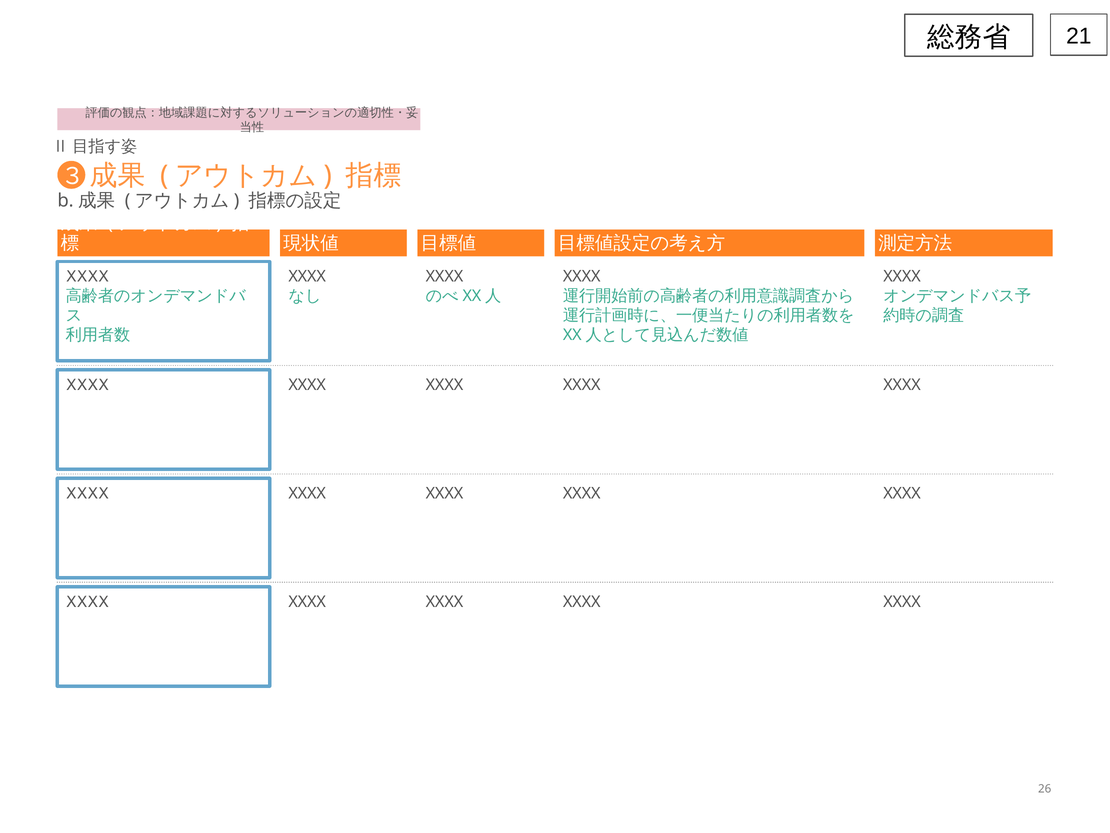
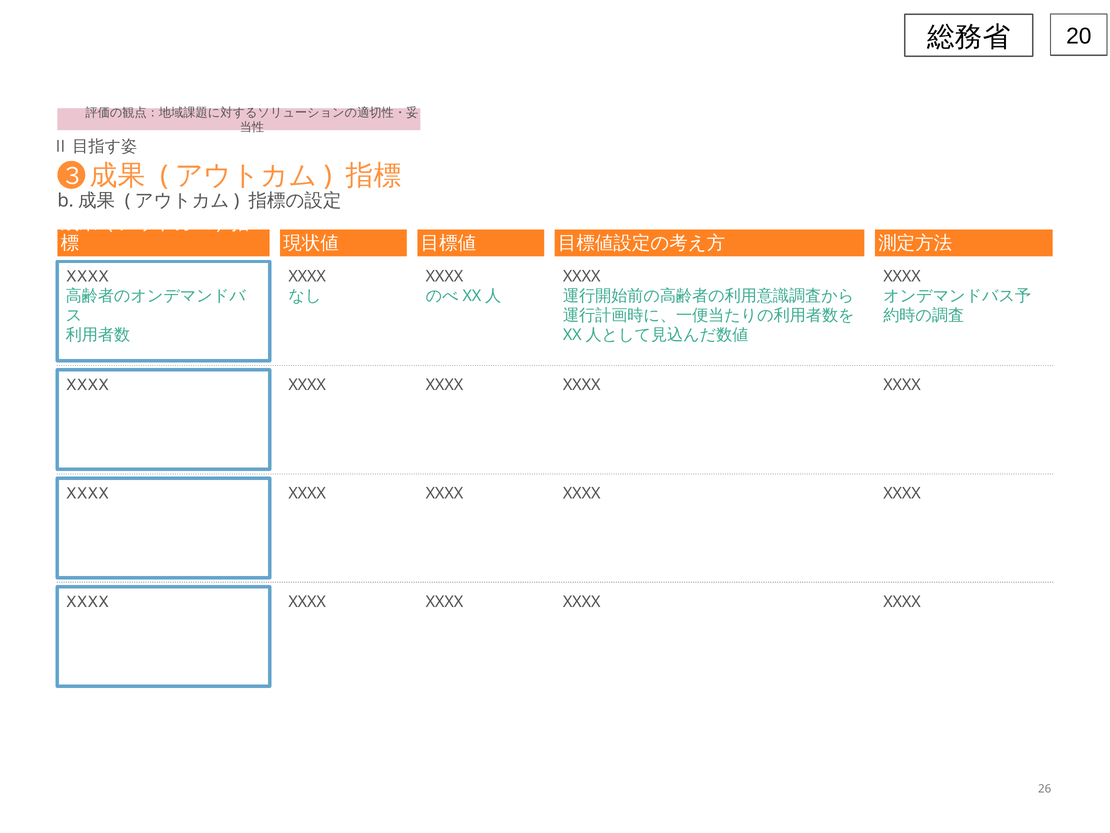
21: 21 -> 20
